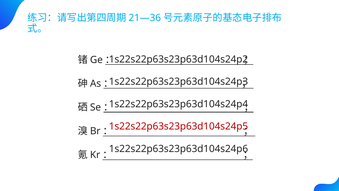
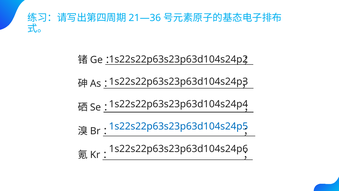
1s22s22p63s23p63d104s24p5 colour: red -> blue
